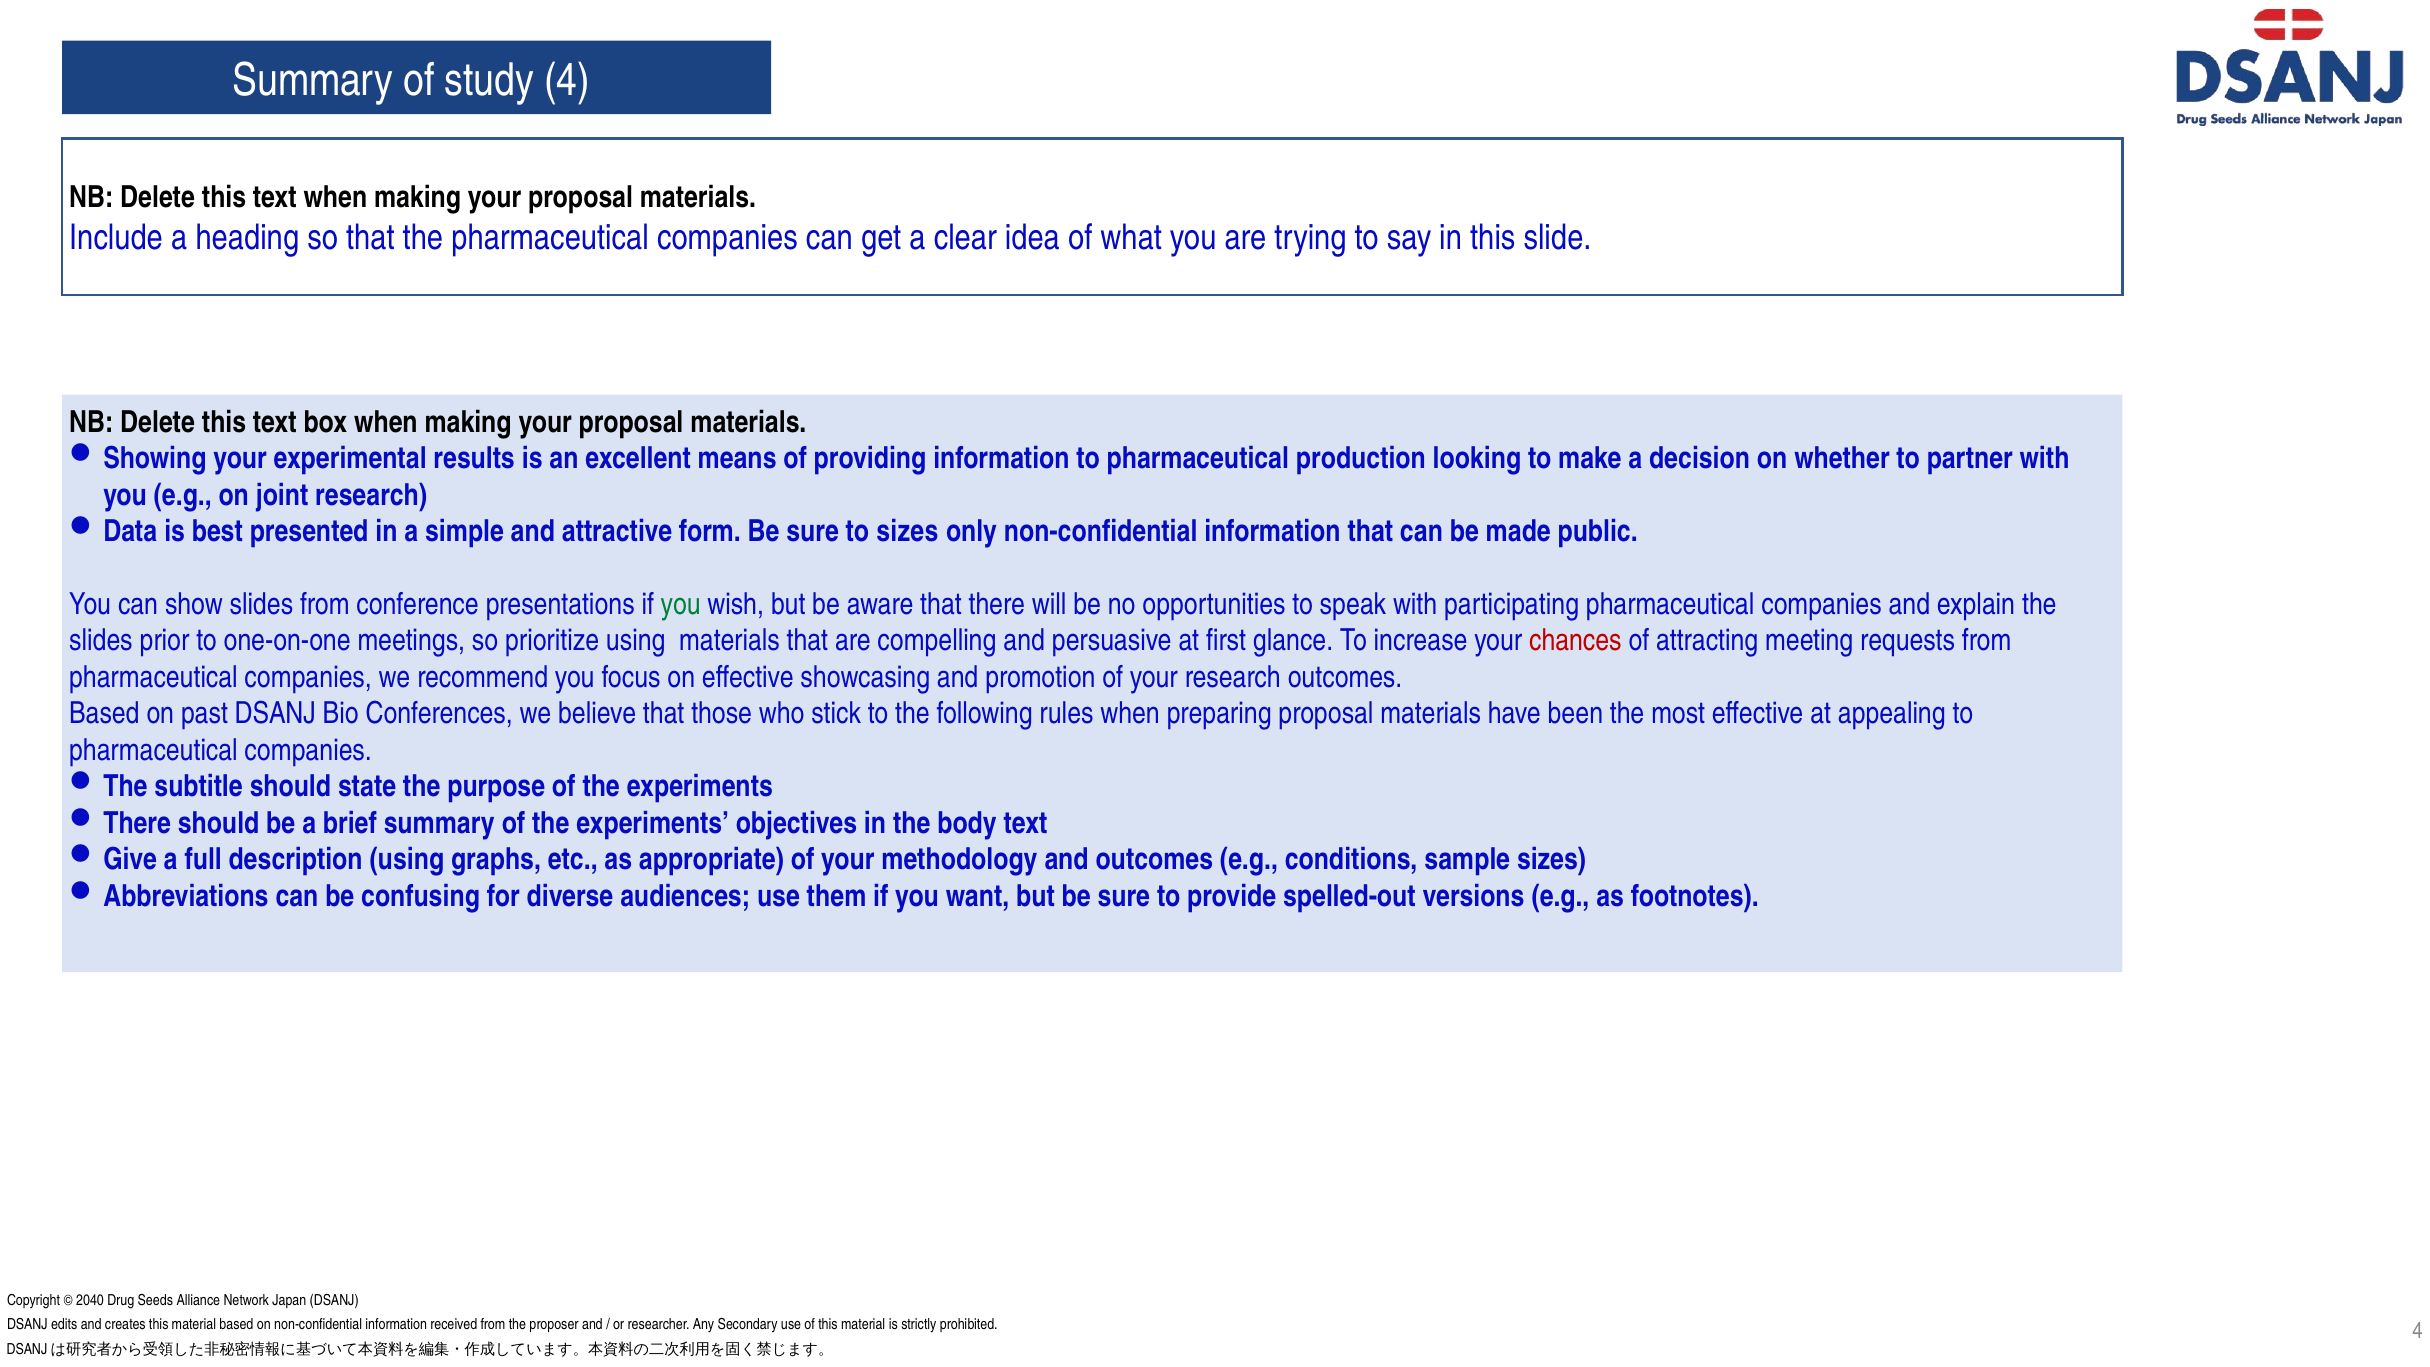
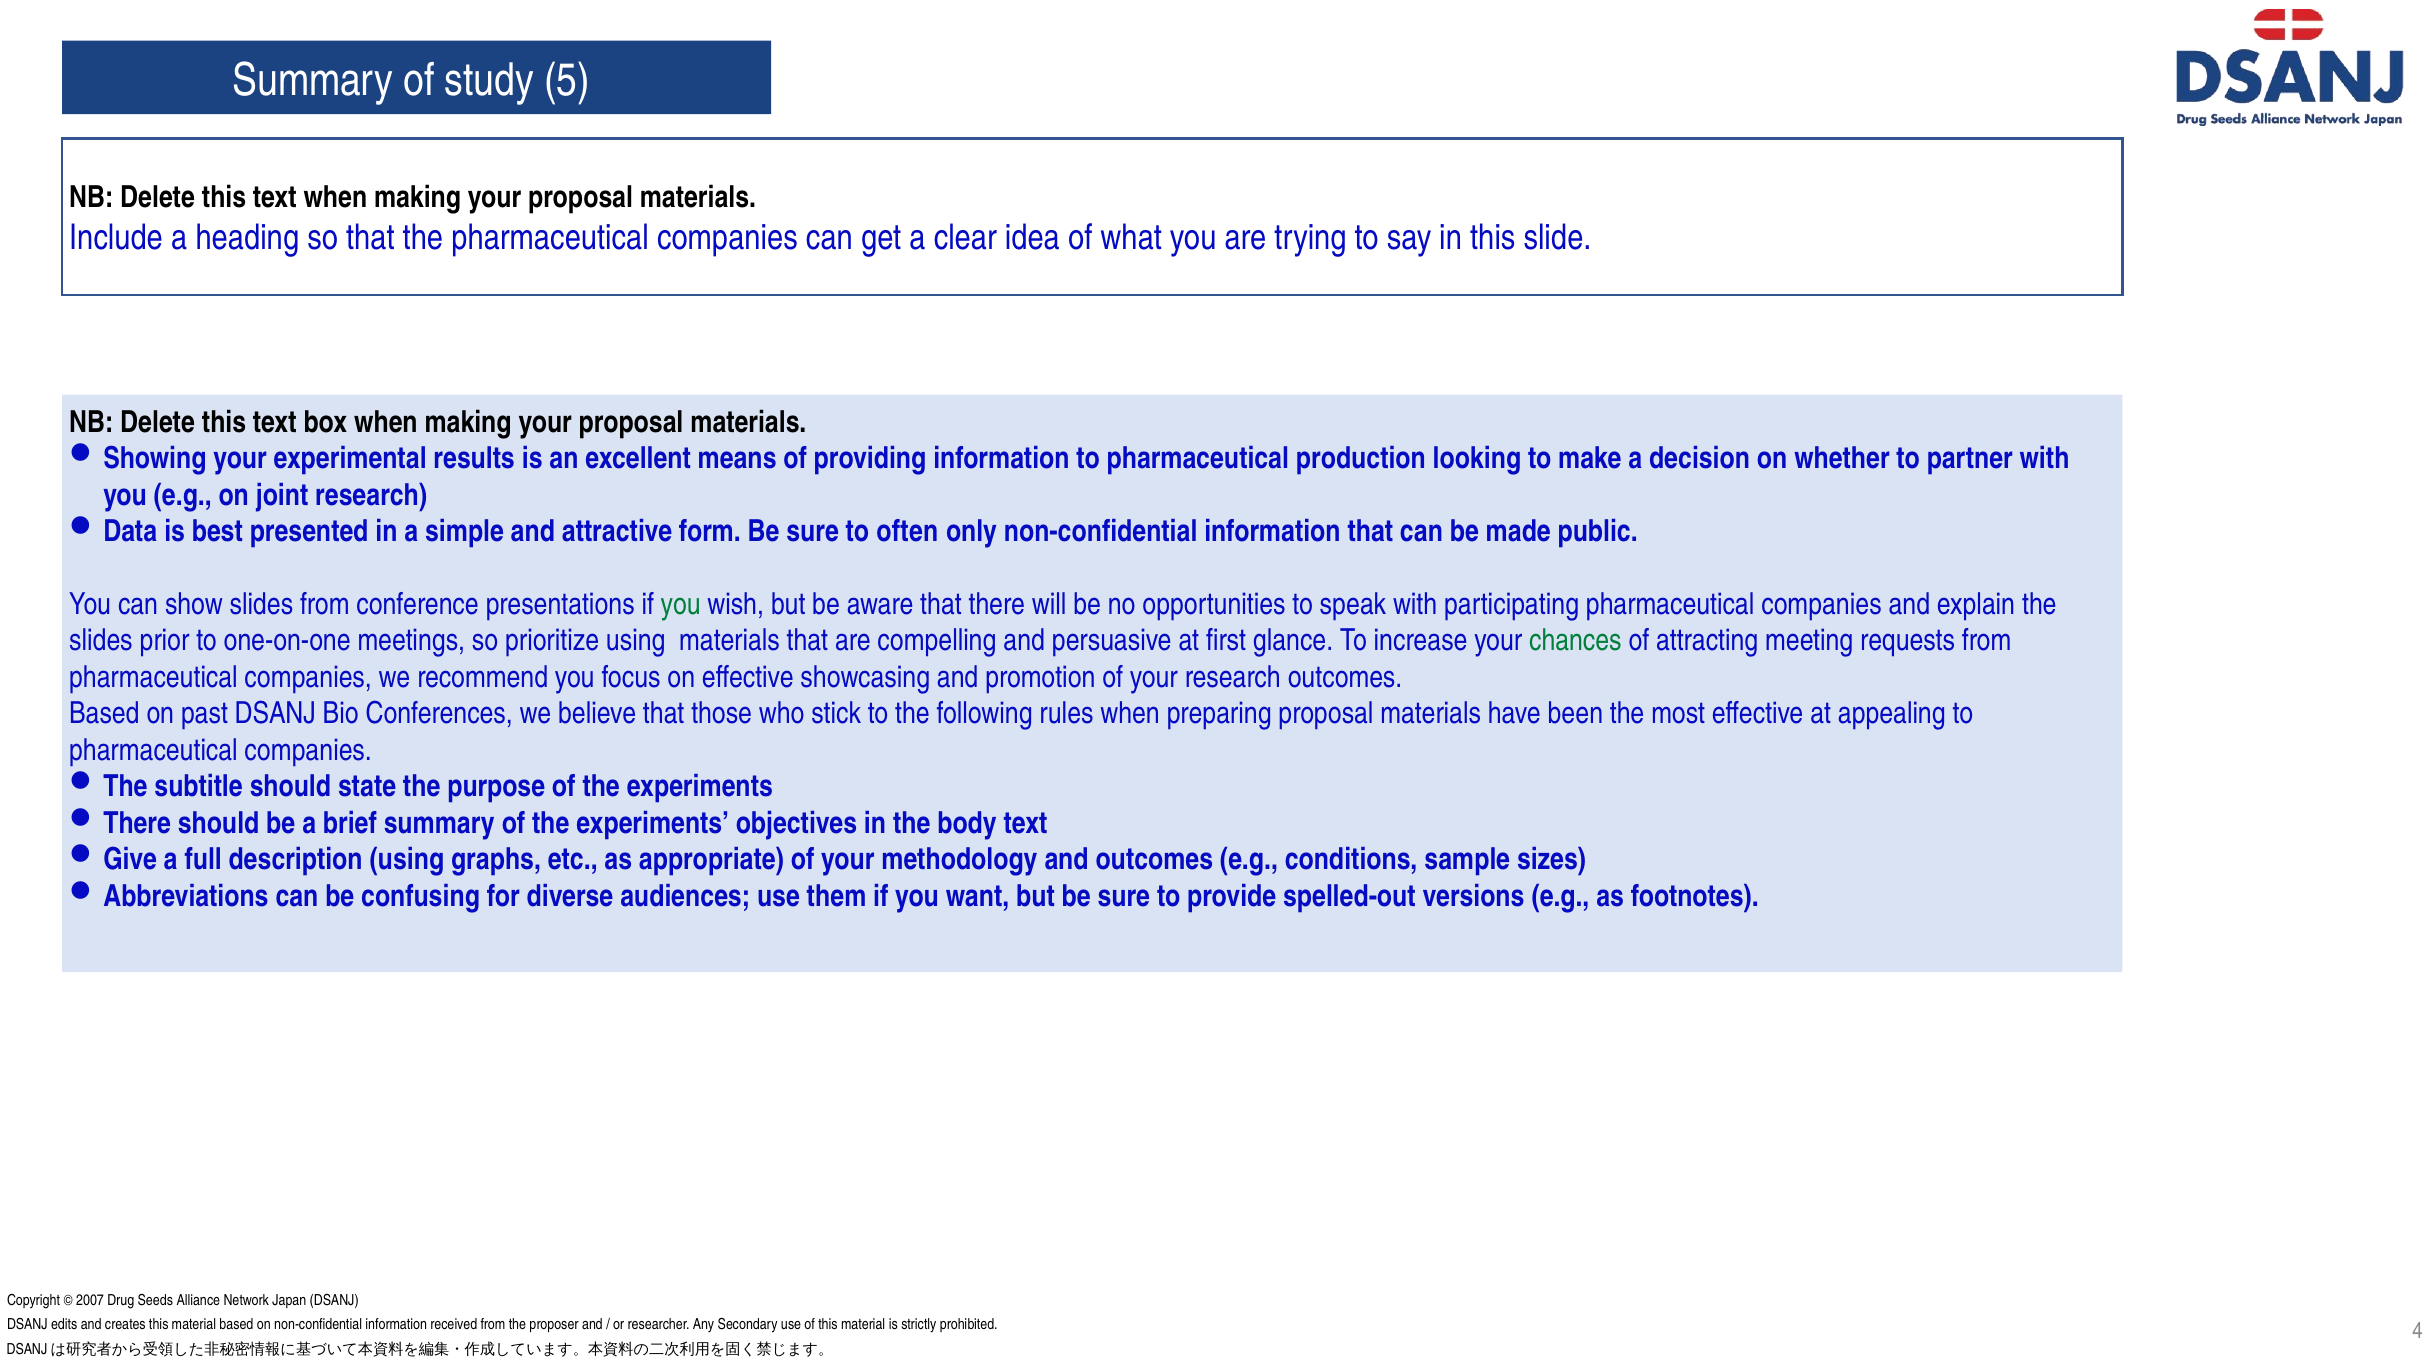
study 4: 4 -> 5
to sizes: sizes -> often
chances colour: red -> green
2040: 2040 -> 2007
